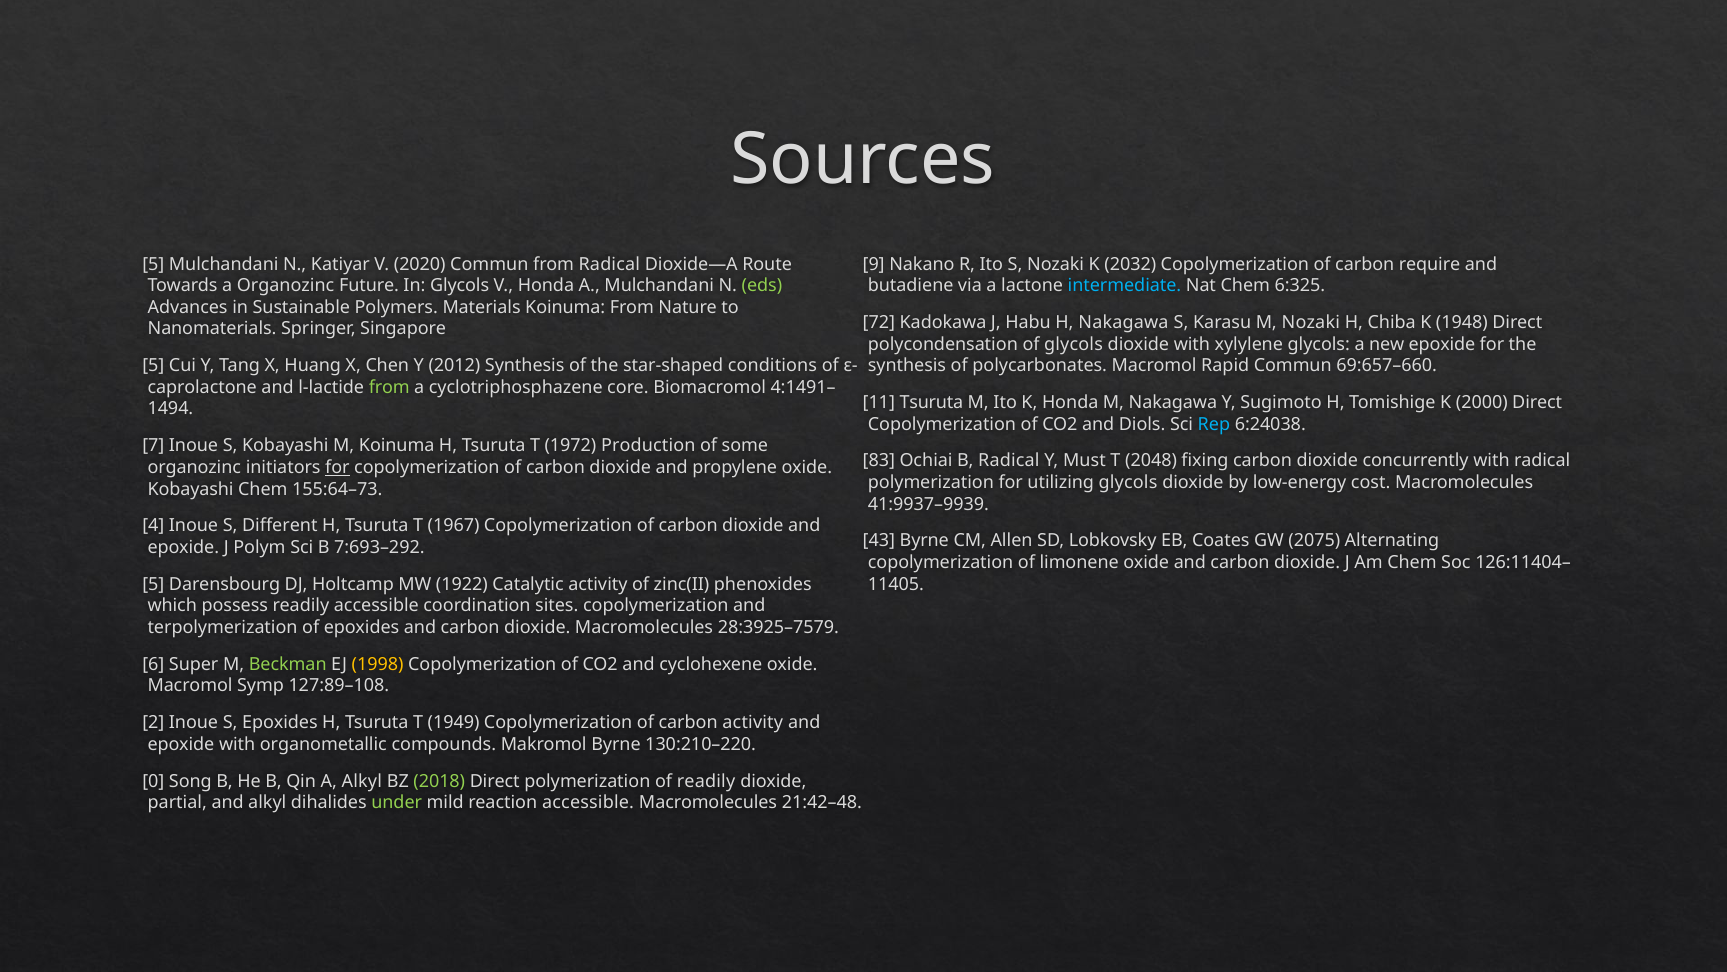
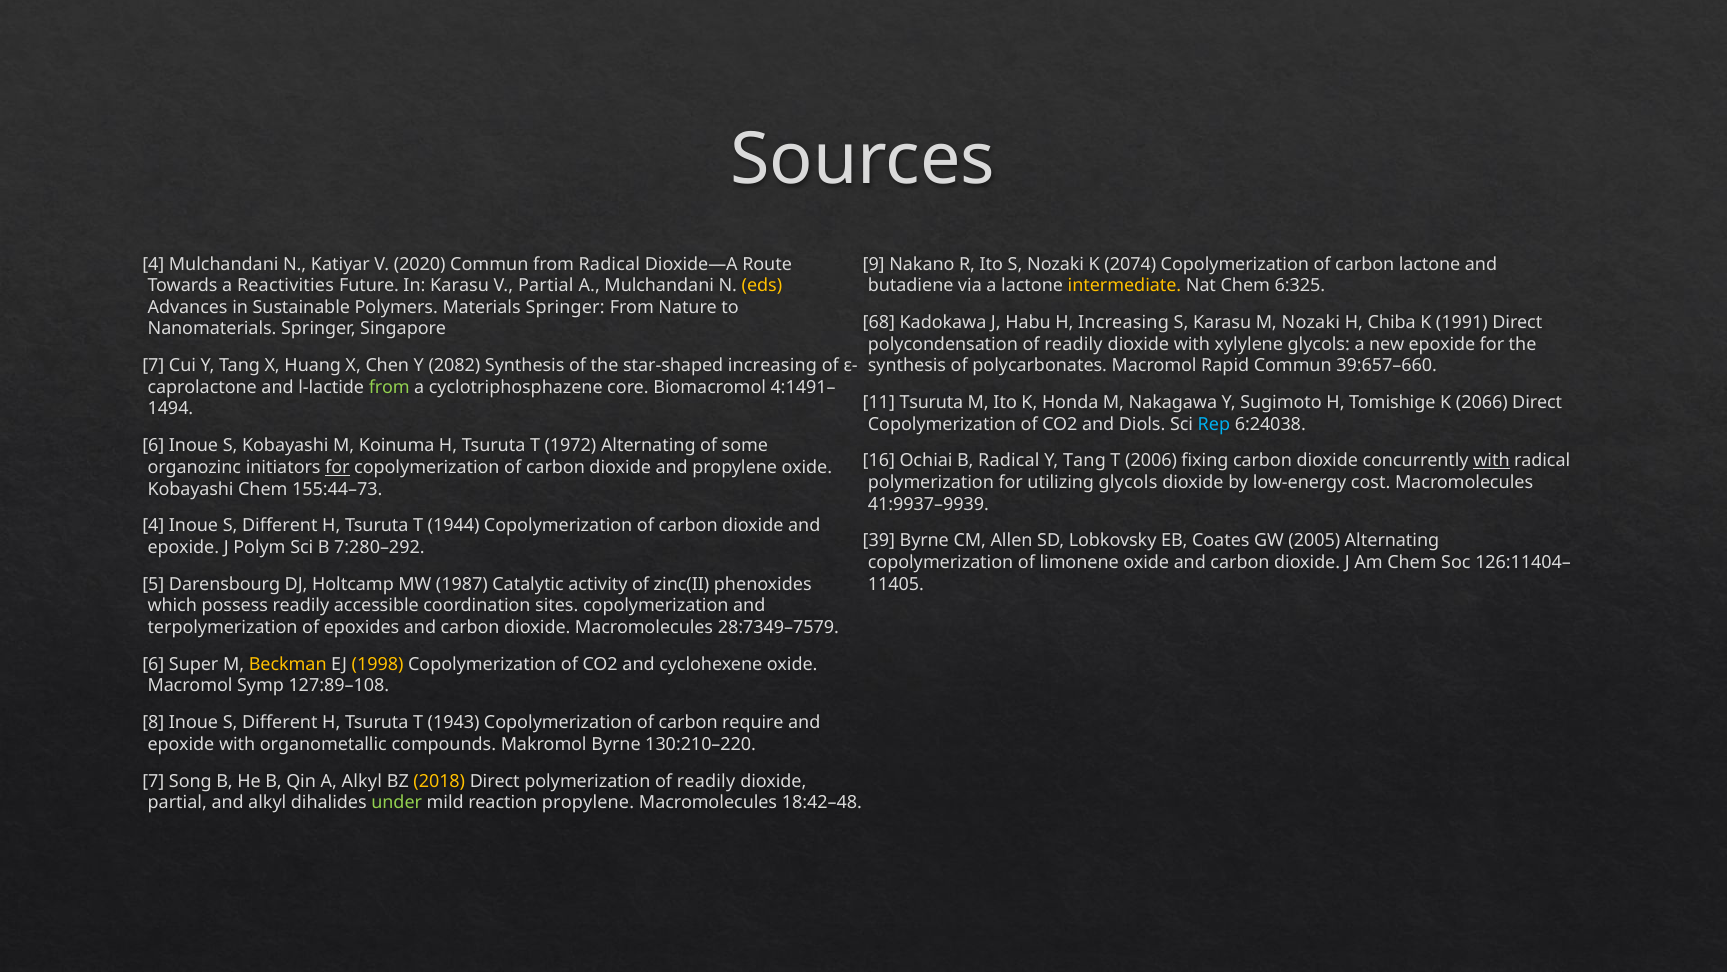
5 at (153, 264): 5 -> 4
2032: 2032 -> 2074
carbon require: require -> lactone
a Organozinc: Organozinc -> Reactivities
In Glycols: Glycols -> Karasu
V Honda: Honda -> Partial
eds colour: light green -> yellow
intermediate colour: light blue -> yellow
Materials Koinuma: Koinuma -> Springer
72: 72 -> 68
H Nakagawa: Nakagawa -> Increasing
1948: 1948 -> 1991
polycondensation of glycols: glycols -> readily
5 at (153, 366): 5 -> 7
2012: 2012 -> 2082
star-shaped conditions: conditions -> increasing
69:657–660: 69:657–660 -> 39:657–660
2000: 2000 -> 2066
7 at (153, 446): 7 -> 6
1972 Production: Production -> Alternating
83: 83 -> 16
Must at (1084, 461): Must -> Tang
2048: 2048 -> 2006
with at (1492, 461) underline: none -> present
155:64–73: 155:64–73 -> 155:44–73
1967: 1967 -> 1944
43: 43 -> 39
2075: 2075 -> 2005
7:693–292: 7:693–292 -> 7:280–292
1922: 1922 -> 1987
28:3925–7579: 28:3925–7579 -> 28:7349–7579
Beckman colour: light green -> yellow
2: 2 -> 8
Epoxides at (280, 722): Epoxides -> Different
1949: 1949 -> 1943
carbon activity: activity -> require
0 at (153, 781): 0 -> 7
2018 colour: light green -> yellow
reaction accessible: accessible -> propylene
21:42–48: 21:42–48 -> 18:42–48
